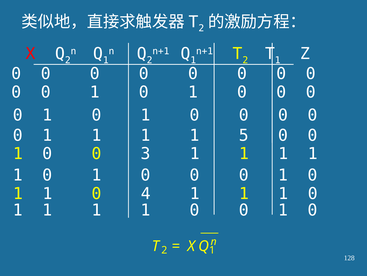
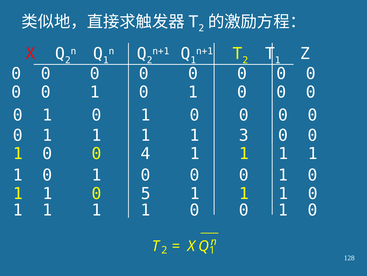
5: 5 -> 3
3: 3 -> 4
4: 4 -> 5
